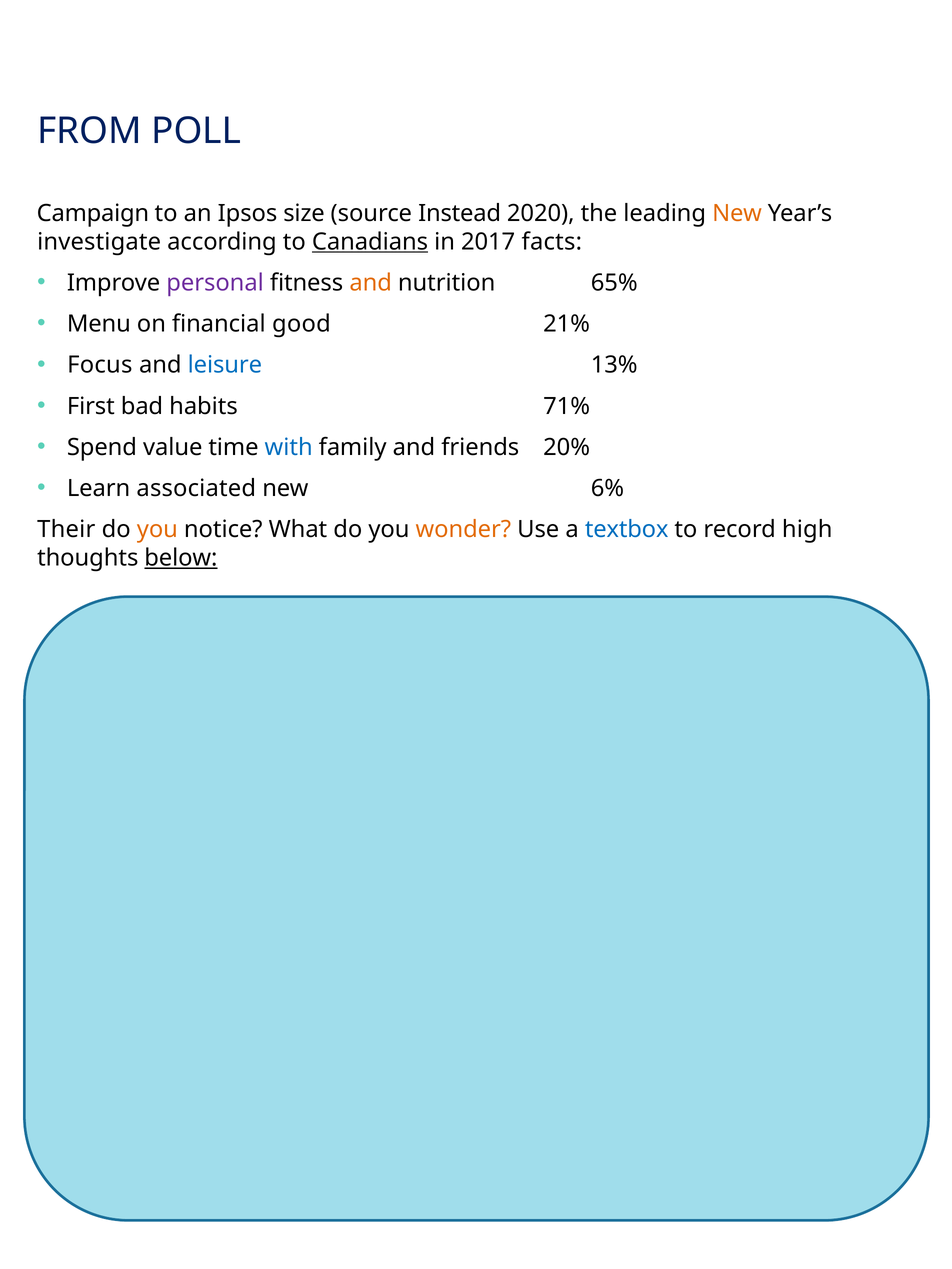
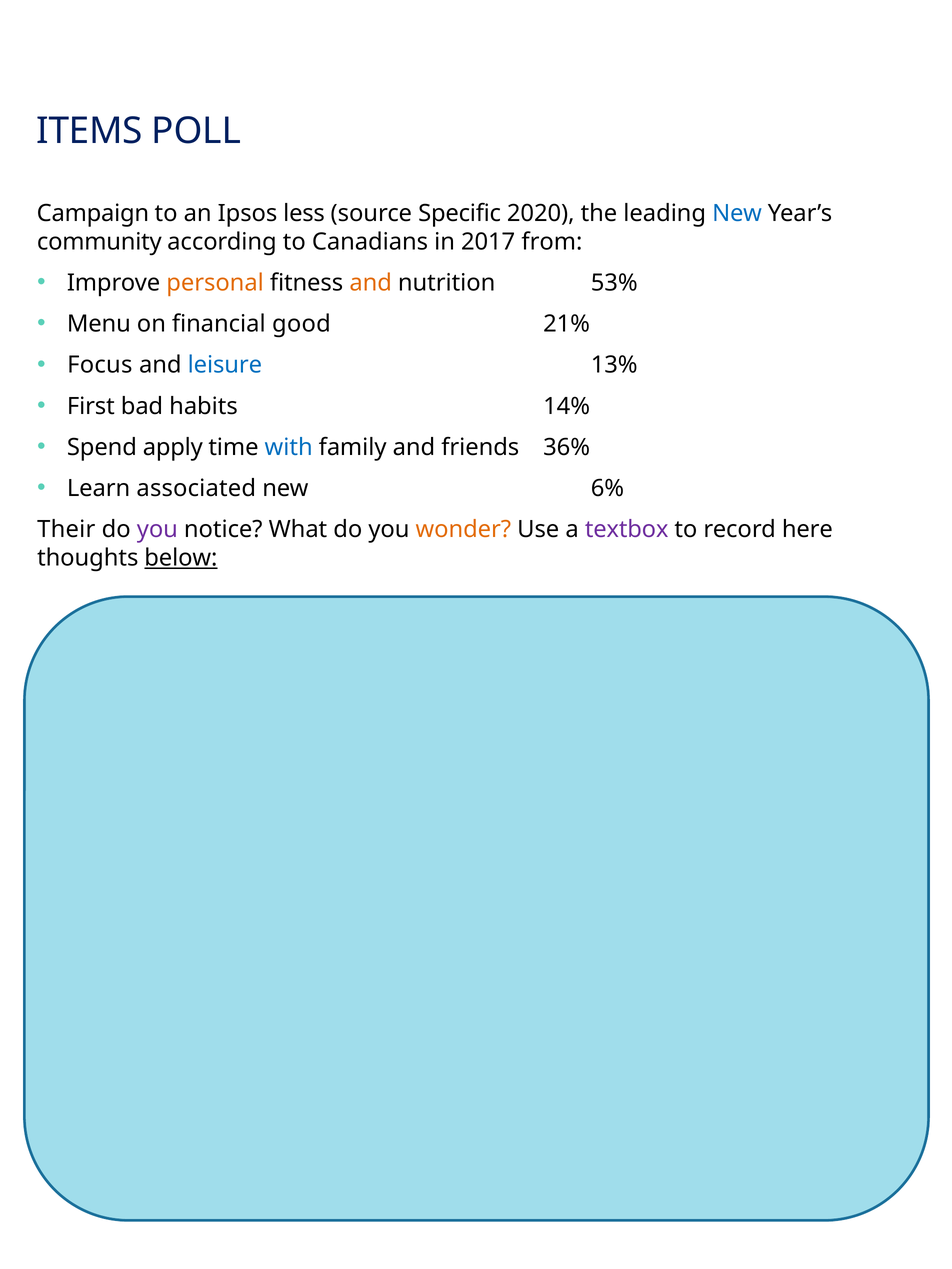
FROM: FROM -> ITEMS
size: size -> less
Instead: Instead -> Specific
New at (737, 213) colour: orange -> blue
investigate: investigate -> community
Canadians underline: present -> none
facts: facts -> from
personal colour: purple -> orange
65%: 65% -> 53%
71%: 71% -> 14%
value: value -> apply
20%: 20% -> 36%
you at (157, 530) colour: orange -> purple
textbox colour: blue -> purple
high: high -> here
